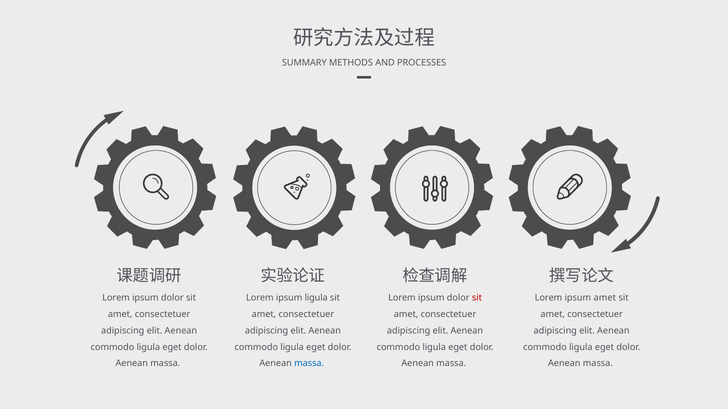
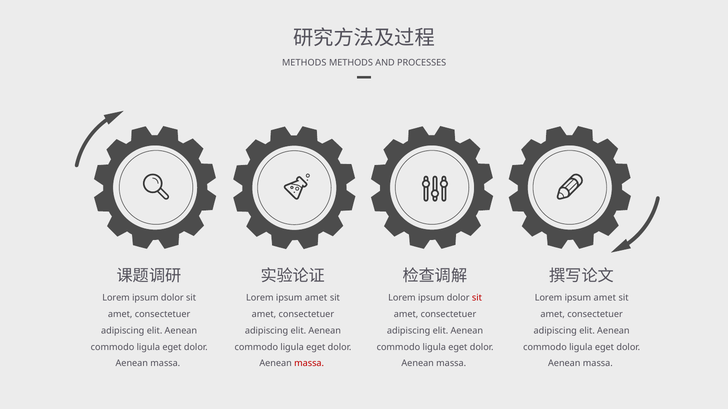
SUMMARY at (304, 63): SUMMARY -> METHODS
ligula at (316, 298): ligula -> amet
massa at (309, 364) colour: blue -> red
